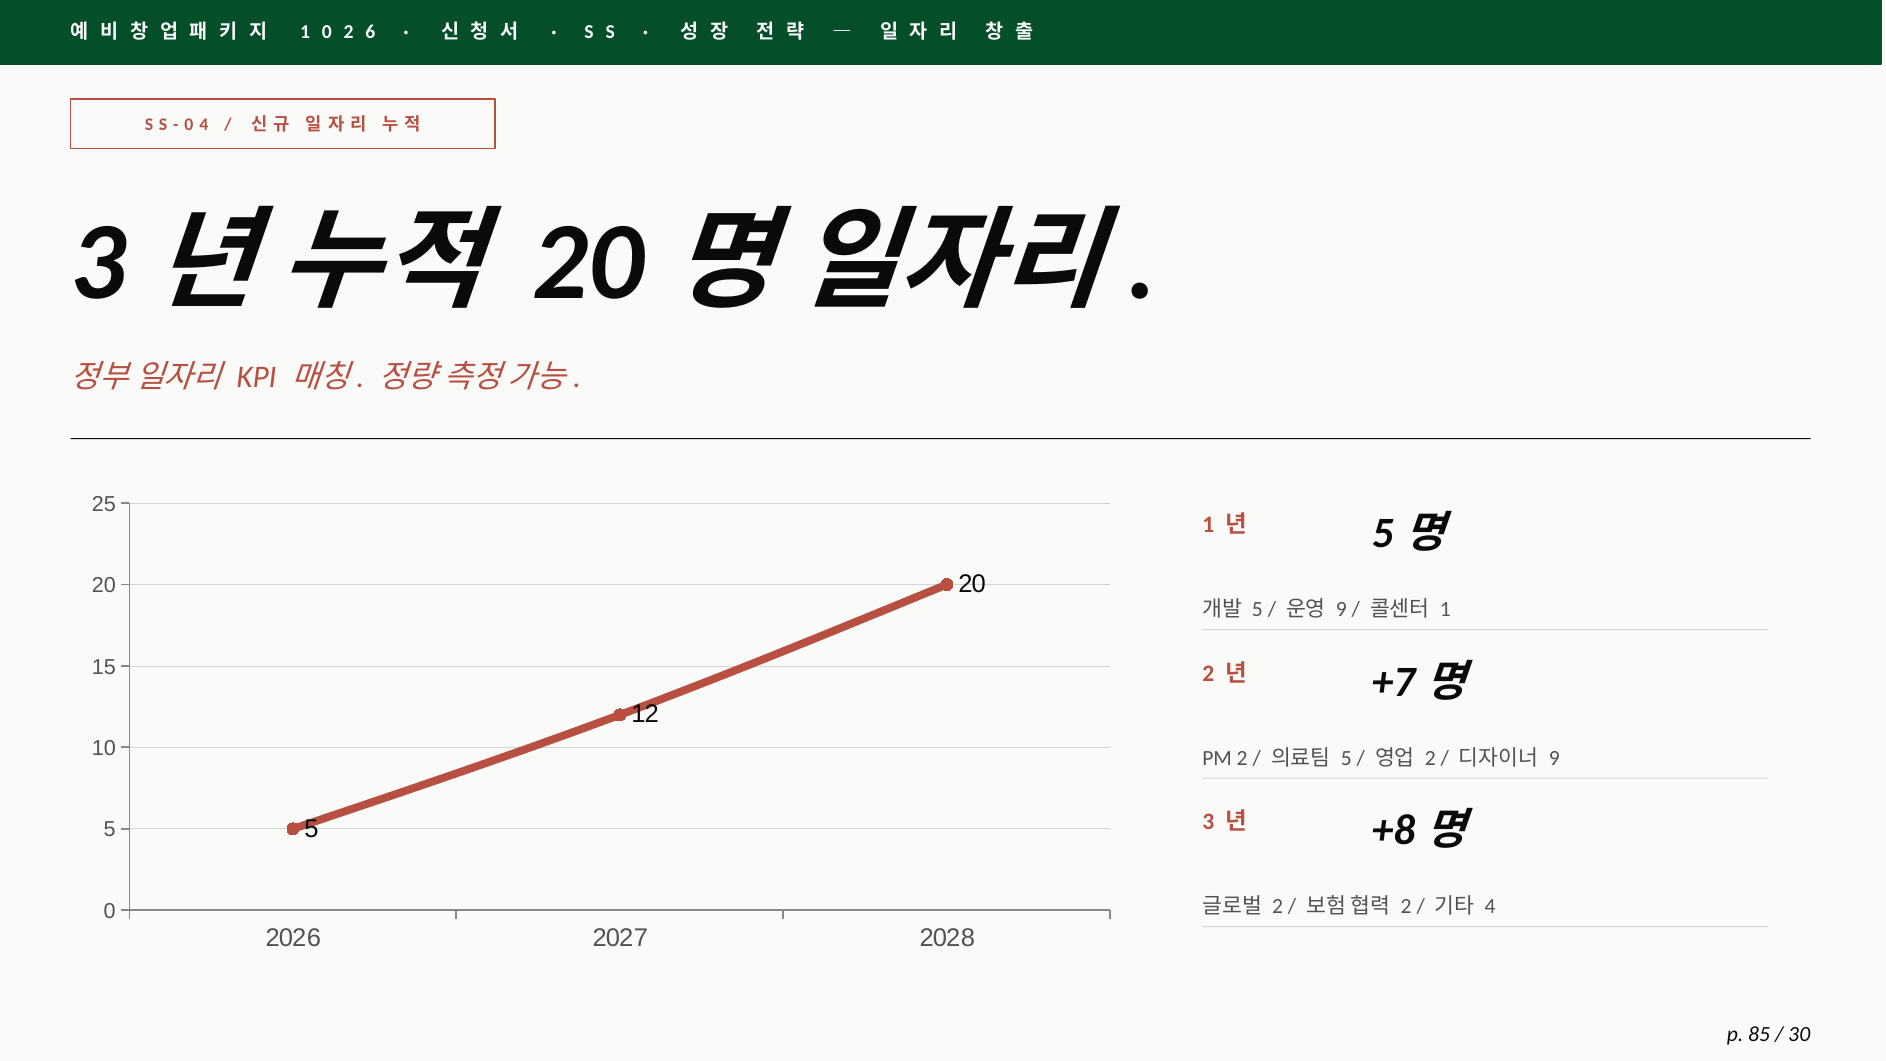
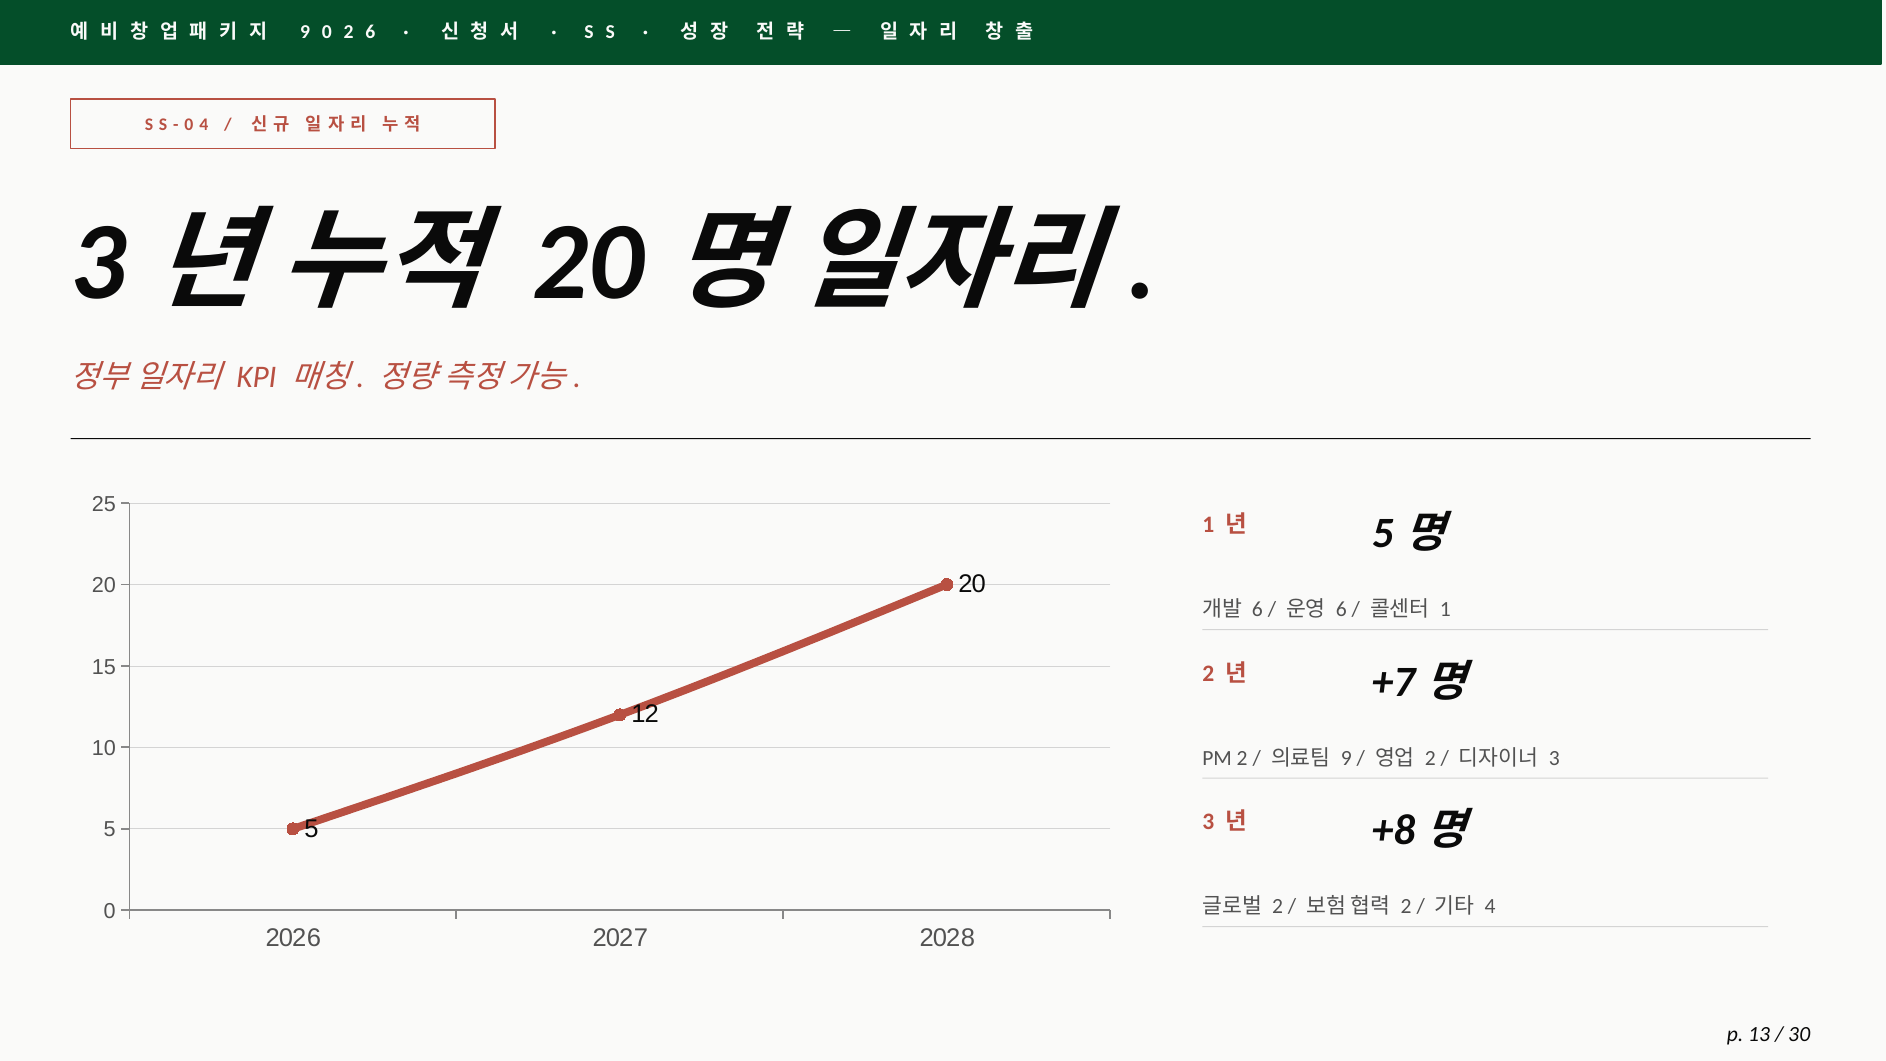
1 at (305, 32): 1 -> 9
5 at (1257, 610): 5 -> 6
9 at (1341, 610): 9 -> 6
5 at (1346, 758): 5 -> 9
9 at (1554, 758): 9 -> 3
85: 85 -> 13
